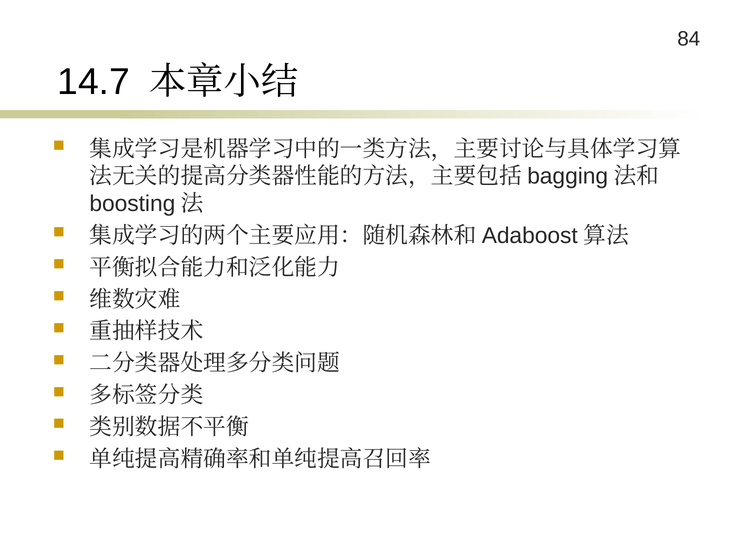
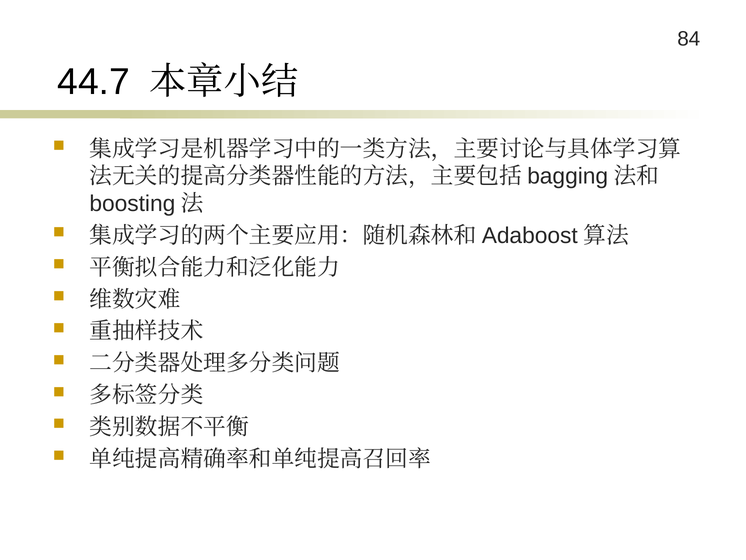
14.7: 14.7 -> 44.7
